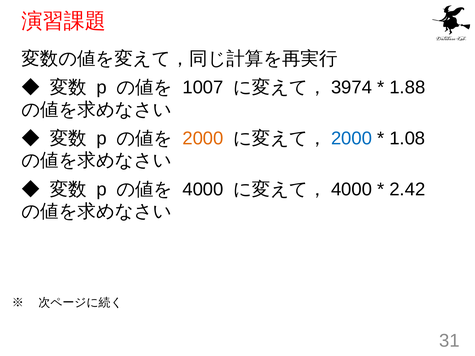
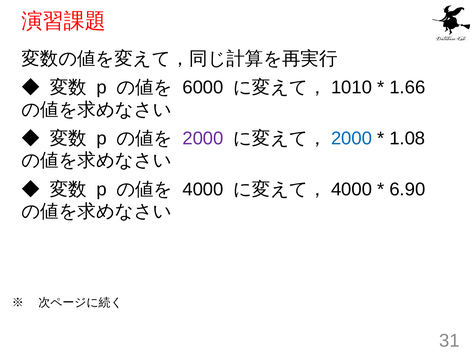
1007: 1007 -> 6000
3974: 3974 -> 1010
1.88: 1.88 -> 1.66
2000 at (203, 138) colour: orange -> purple
2.42: 2.42 -> 6.90
